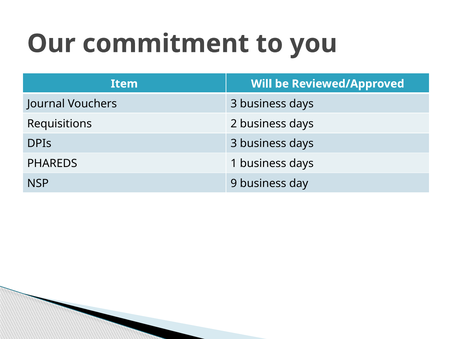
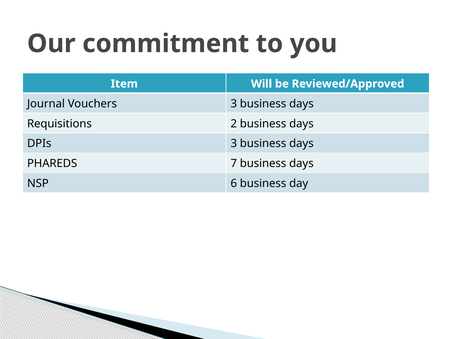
1: 1 -> 7
9: 9 -> 6
